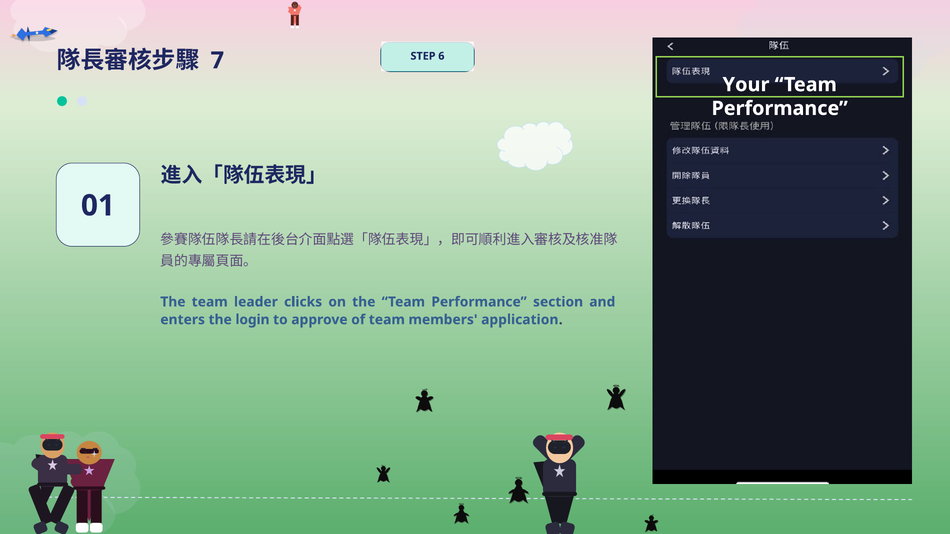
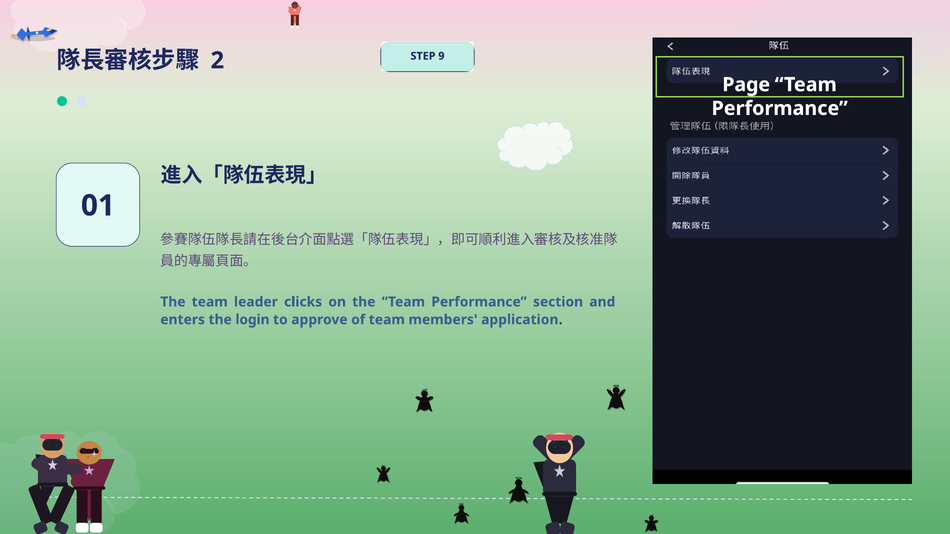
7: 7 -> 2
6: 6 -> 9
Your: Your -> Page
